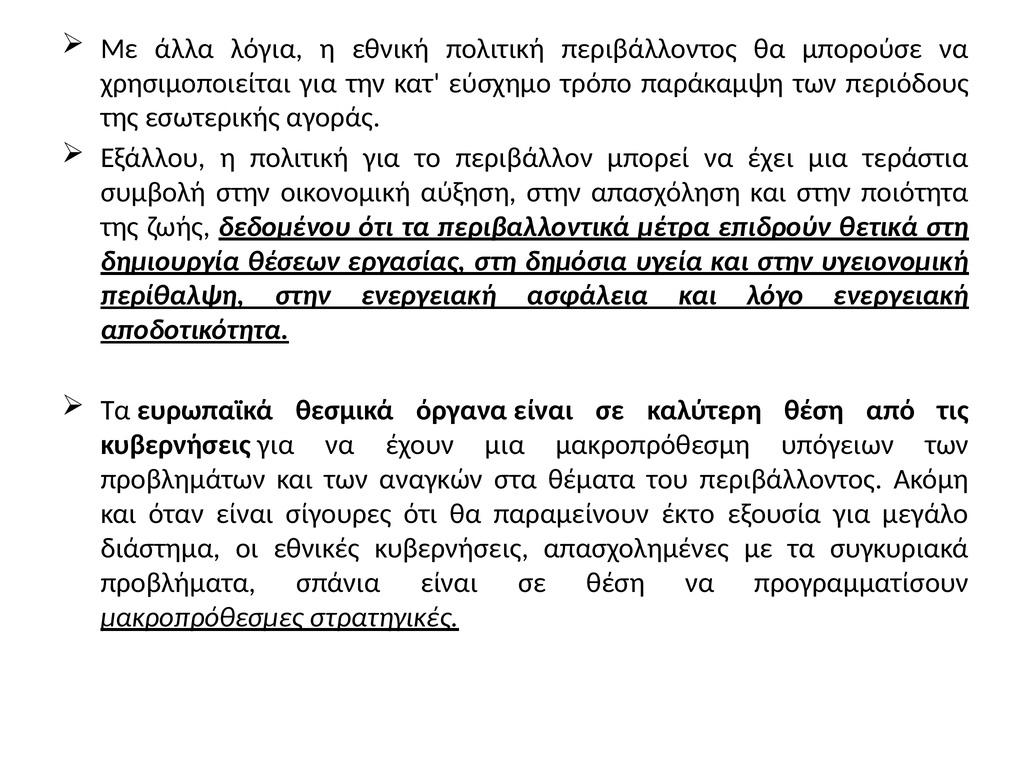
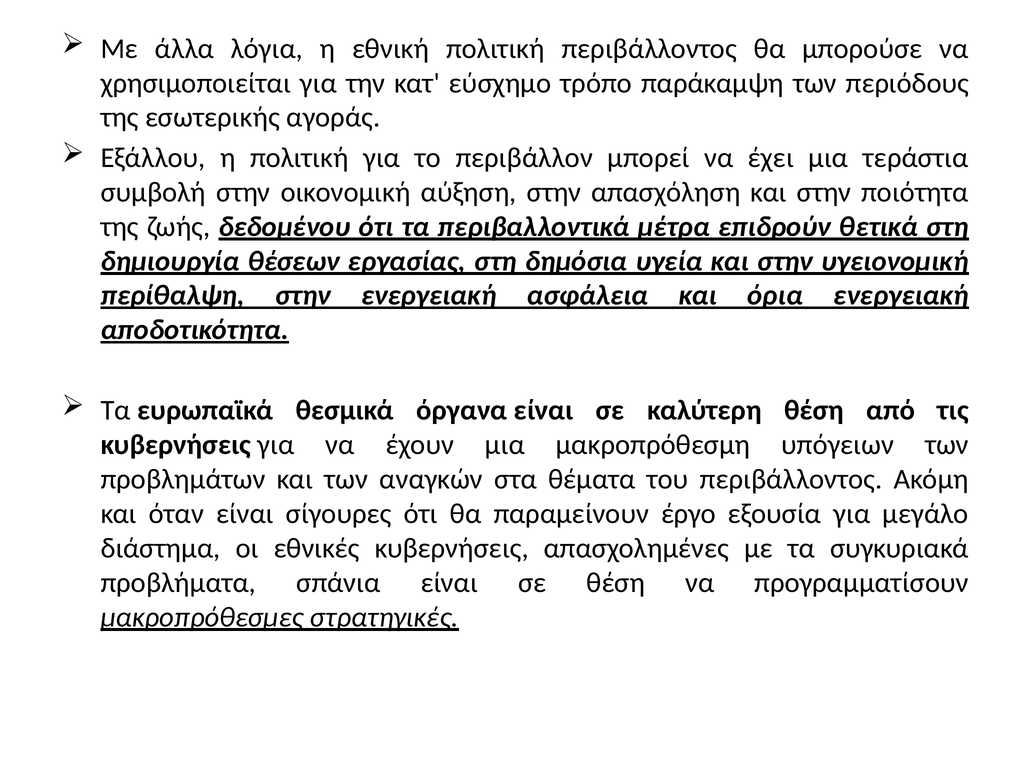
λόγο: λόγο -> όρια
έκτο: έκτο -> έργο
